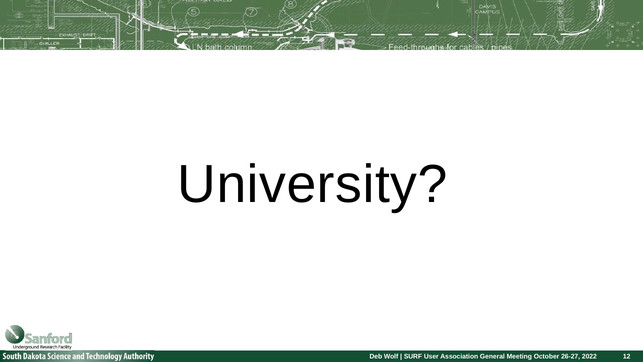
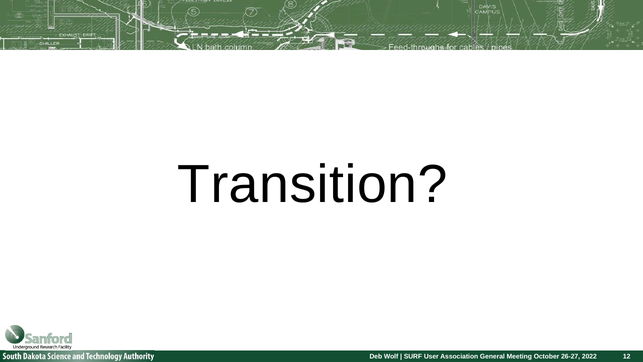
University: University -> Transition
